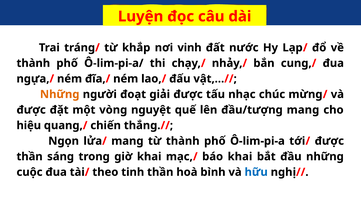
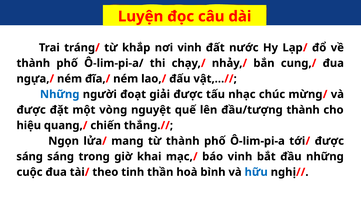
Những at (60, 94) colour: orange -> blue
đầu/tượng mang: mang -> thành
thần at (30, 157): thần -> sáng
báo khai: khai -> vinh
